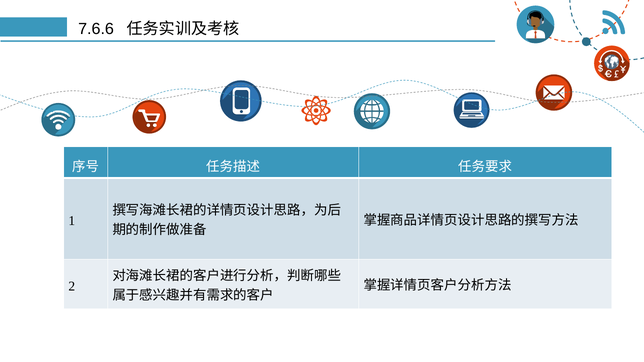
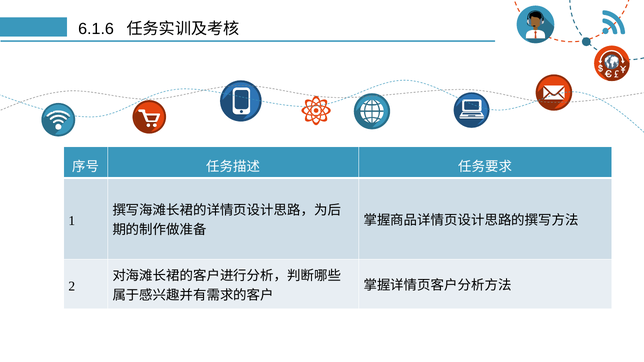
7.6.6: 7.6.6 -> 6.1.6
